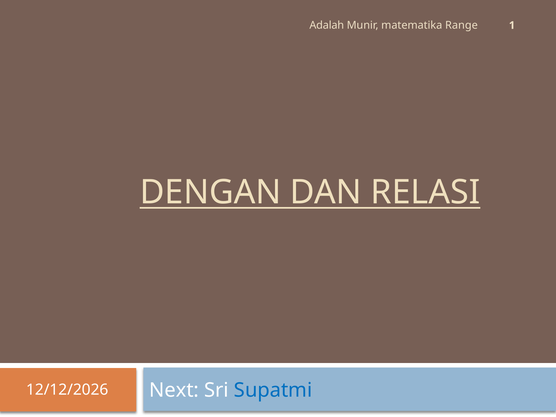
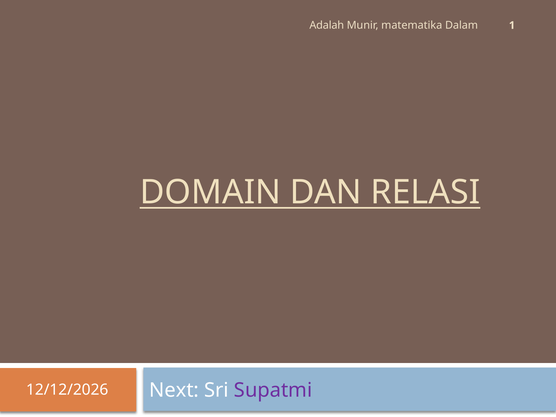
Range: Range -> Dalam
DENGAN: DENGAN -> DOMAIN
Supatmi colour: blue -> purple
